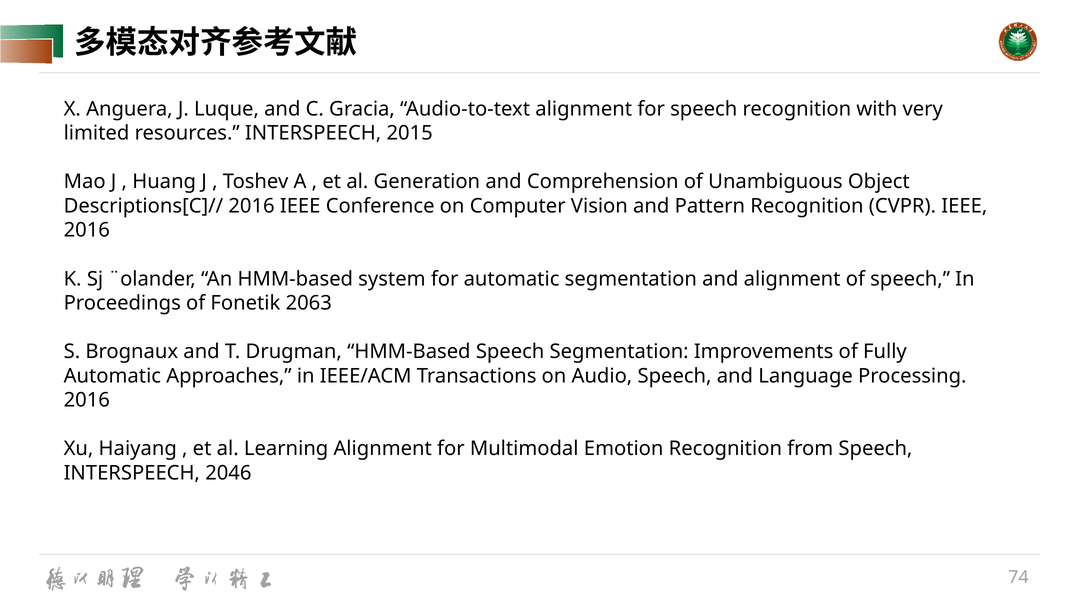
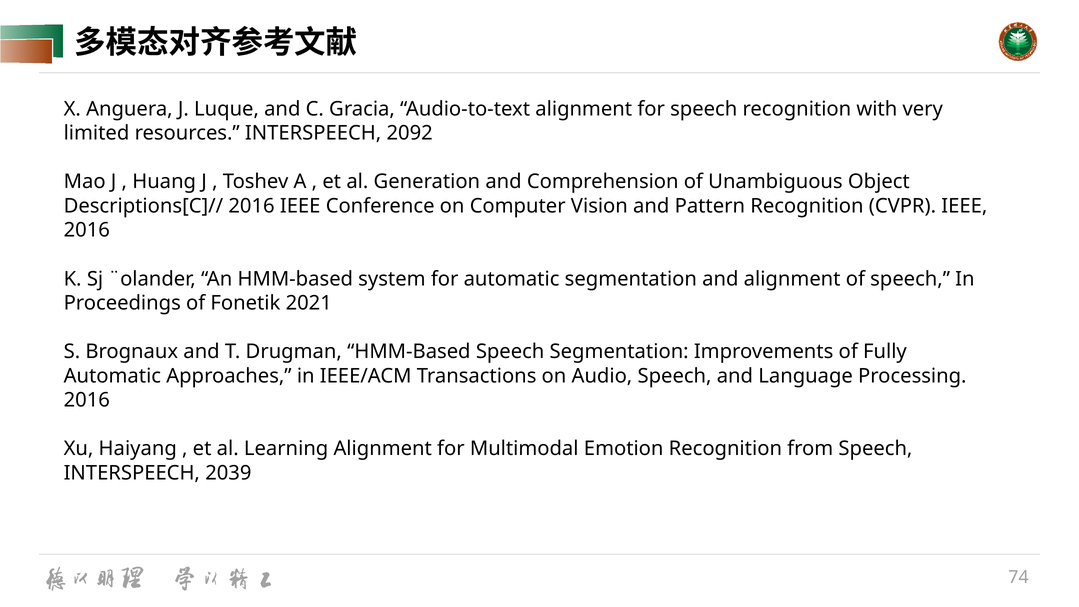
2015: 2015 -> 2092
2063: 2063 -> 2021
2046: 2046 -> 2039
